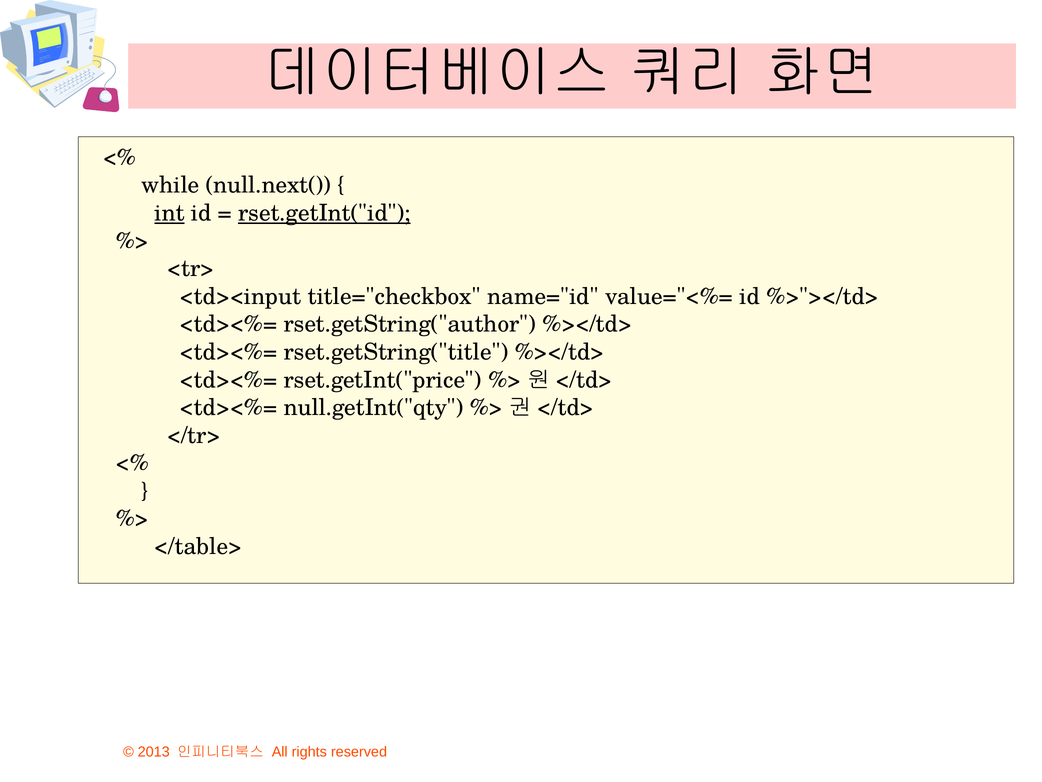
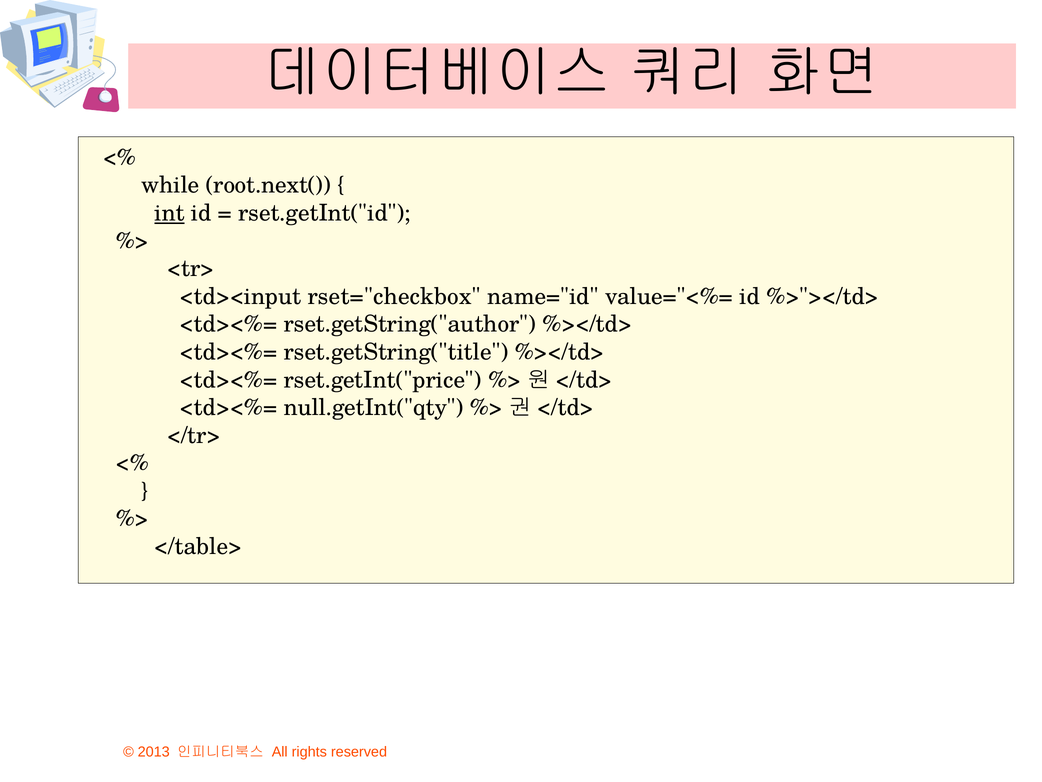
null.next(: null.next( -> root.next(
rset.getInt("id underline: present -> none
title="checkbox: title="checkbox -> rset="checkbox
